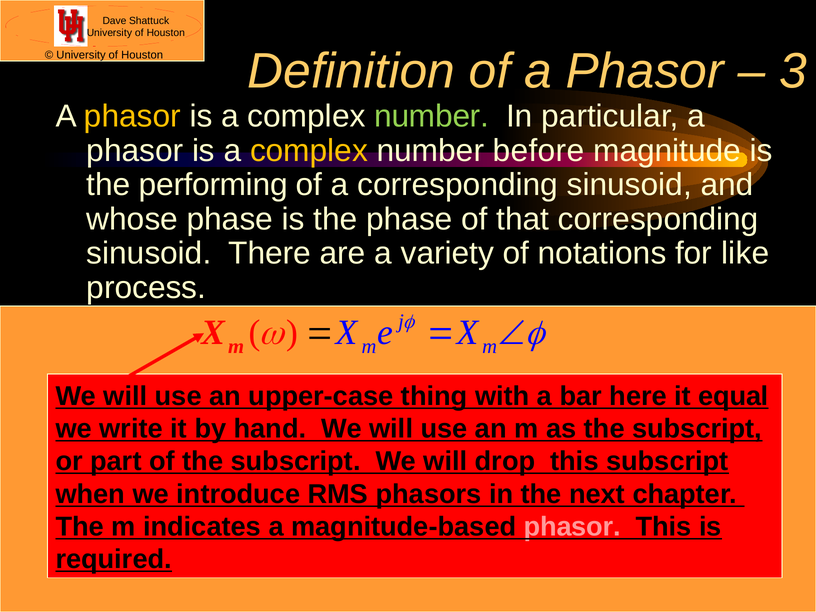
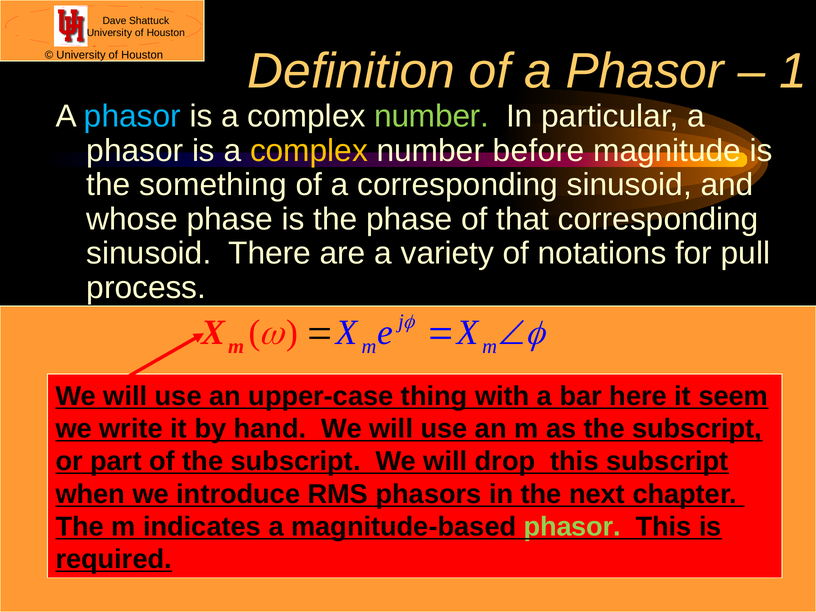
3: 3 -> 1
phasor at (132, 116) colour: yellow -> light blue
performing: performing -> something
like: like -> pull
equal: equal -> seem
phasor at (572, 527) colour: pink -> light green
